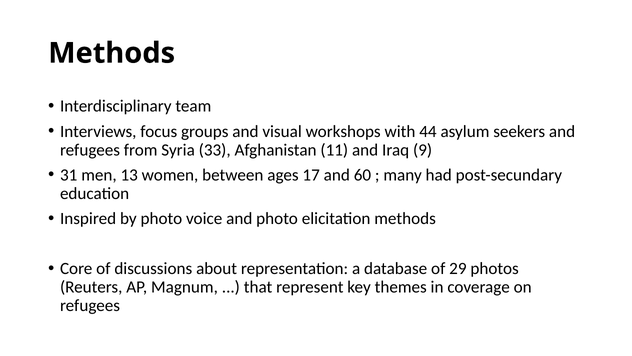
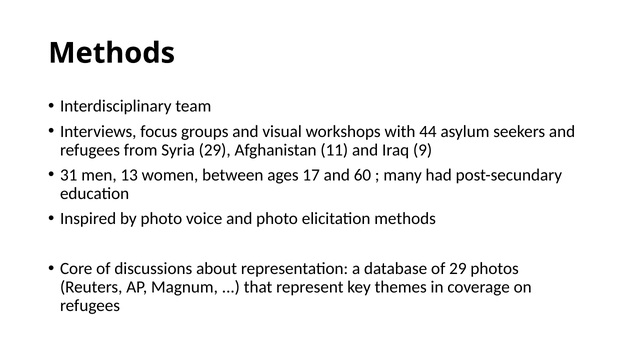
Syria 33: 33 -> 29
